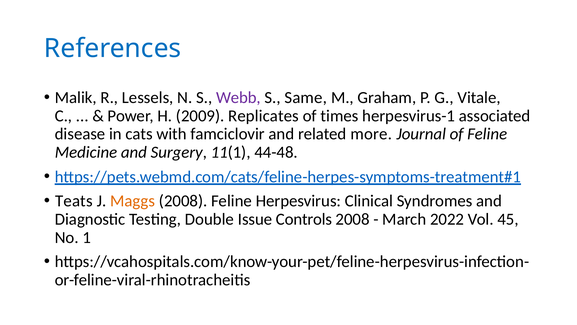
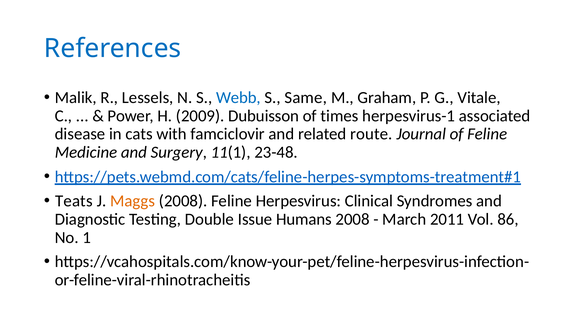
Webb colour: purple -> blue
Replicates: Replicates -> Dubuisson
more: more -> route
44-48: 44-48 -> 23-48
Controls: Controls -> Humans
2022: 2022 -> 2011
45: 45 -> 86
